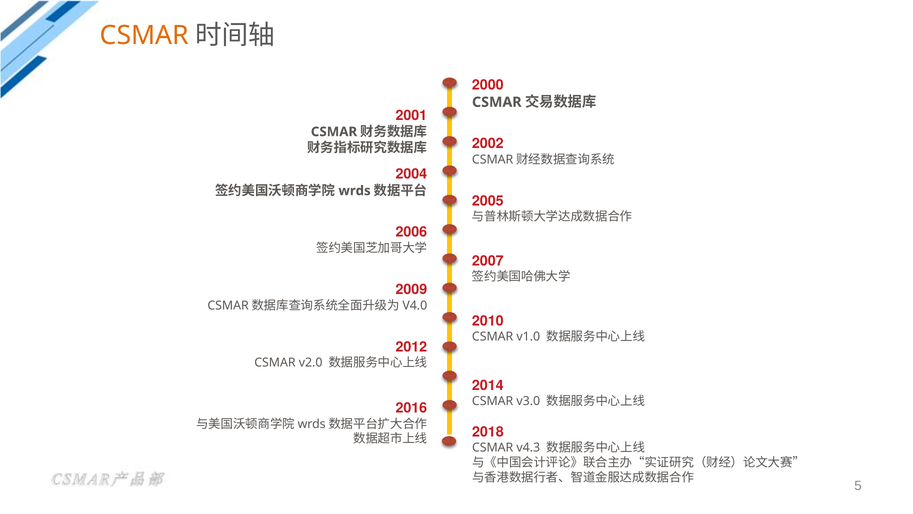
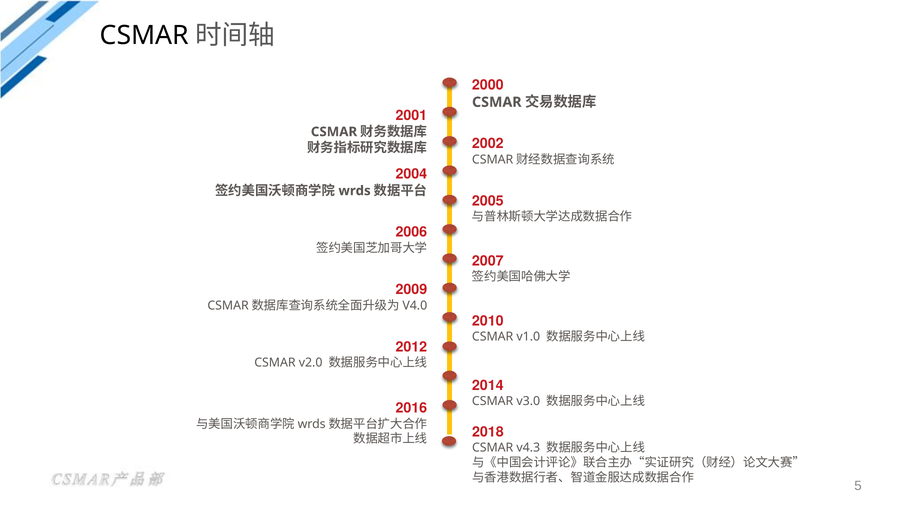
CSMAR at (144, 36) colour: orange -> black
